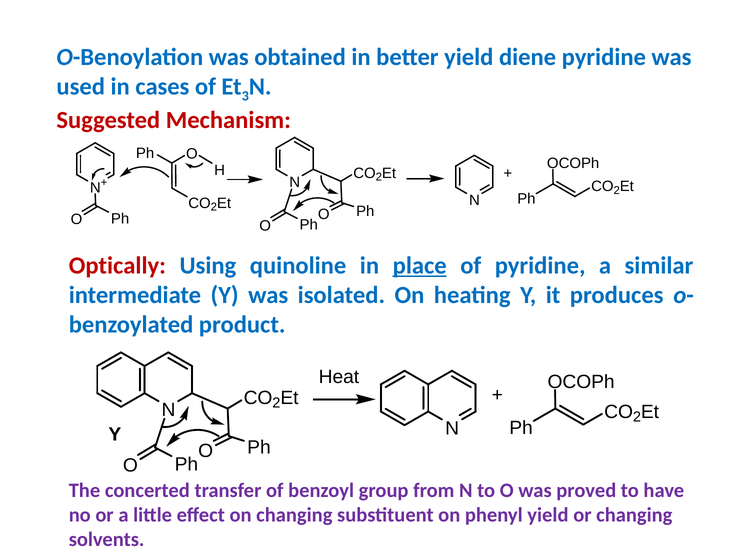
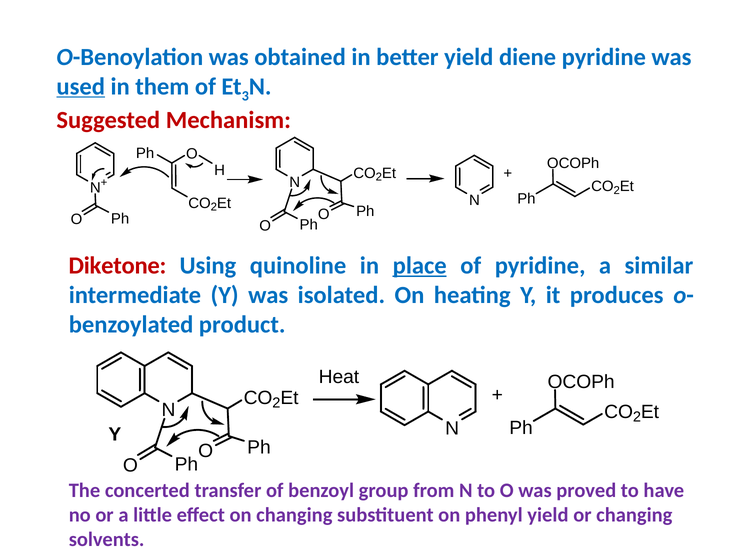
used underline: none -> present
cases: cases -> them
Optically: Optically -> Diketone
